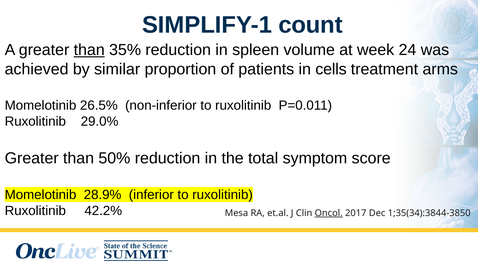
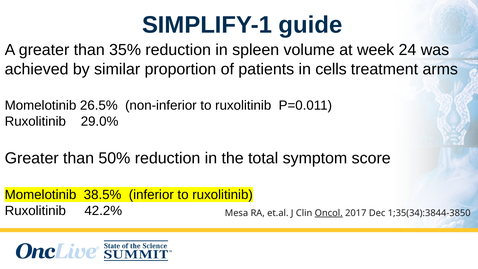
count: count -> guide
than at (89, 50) underline: present -> none
28.9%: 28.9% -> 38.5%
